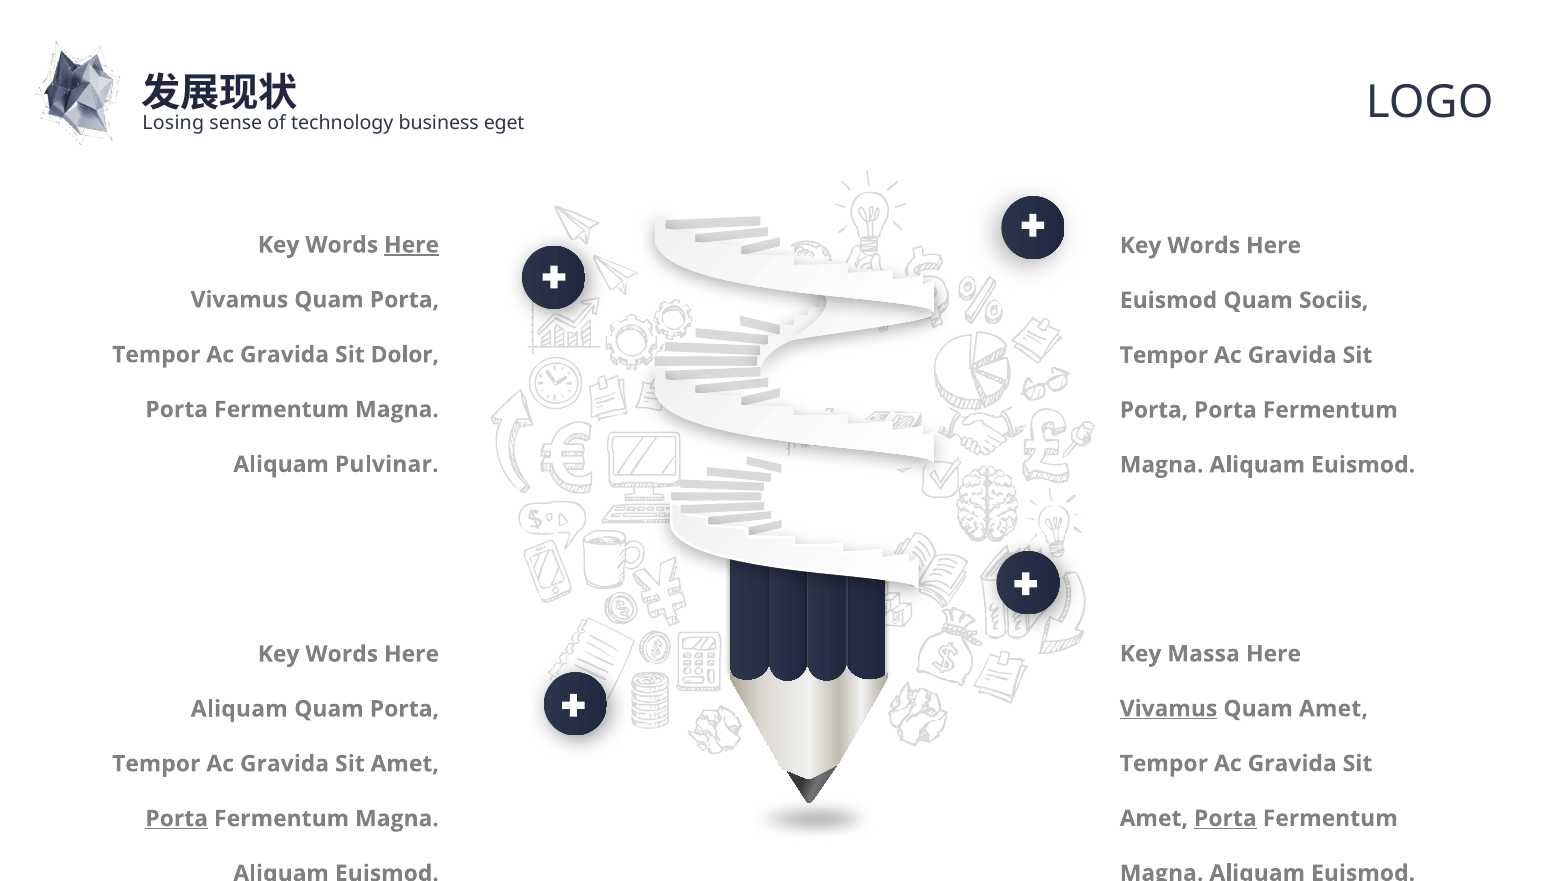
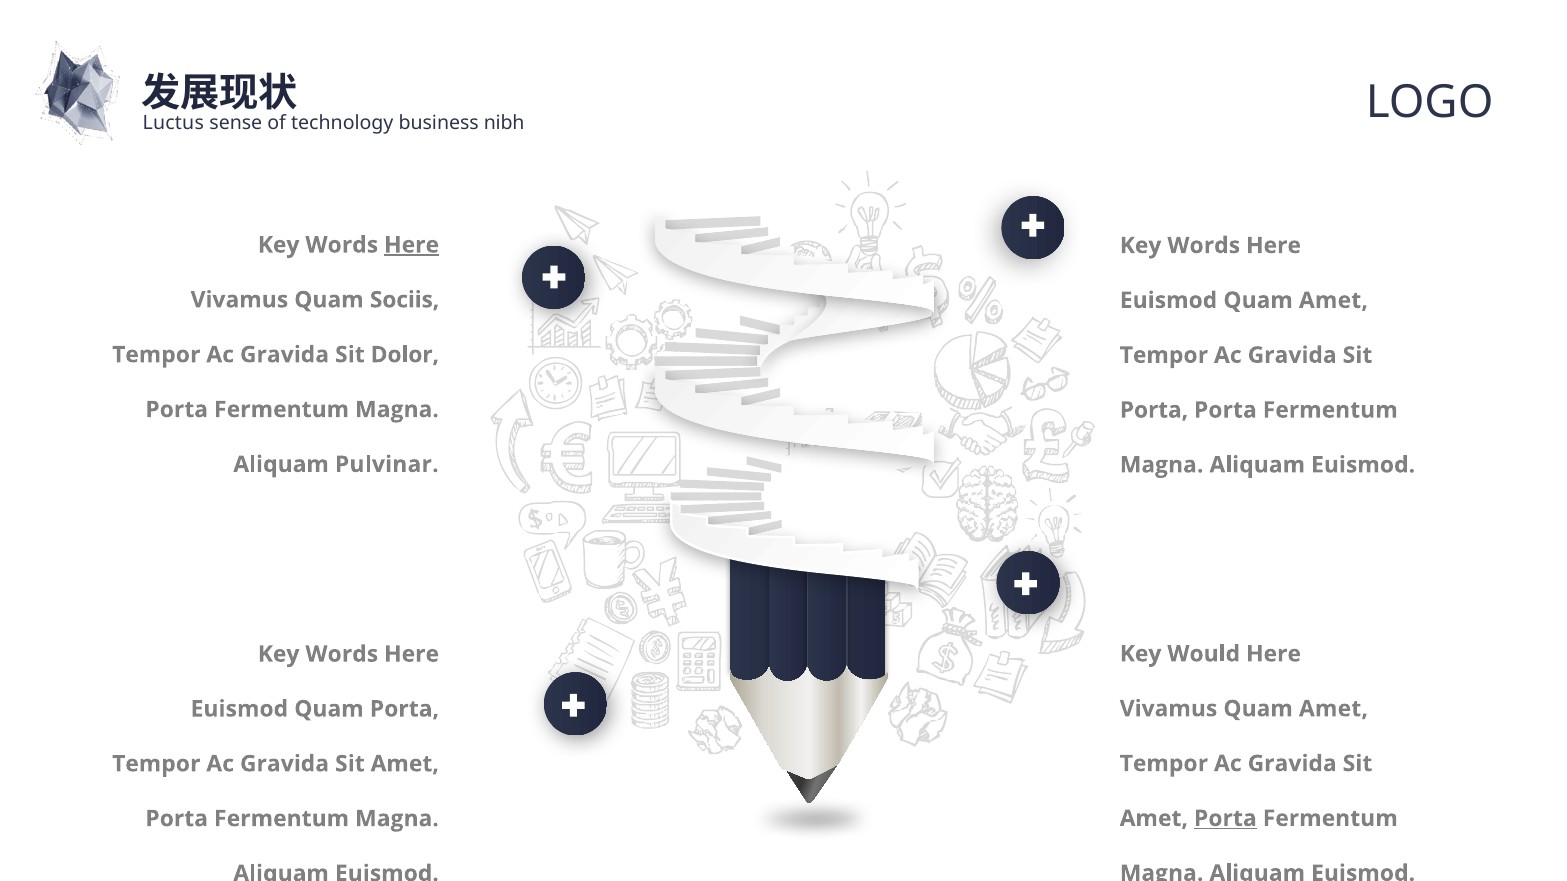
Losing: Losing -> Luctus
eget: eget -> nibh
Vivamus Quam Porta: Porta -> Sociis
Sociis at (1334, 301): Sociis -> Amet
Massa: Massa -> Would
Vivamus at (1169, 709) underline: present -> none
Aliquam at (239, 709): Aliquam -> Euismod
Porta at (177, 819) underline: present -> none
